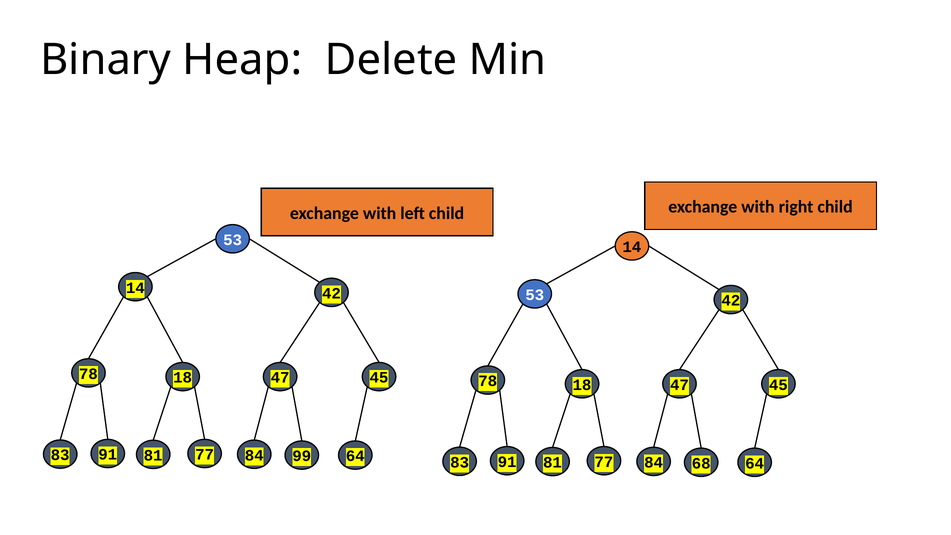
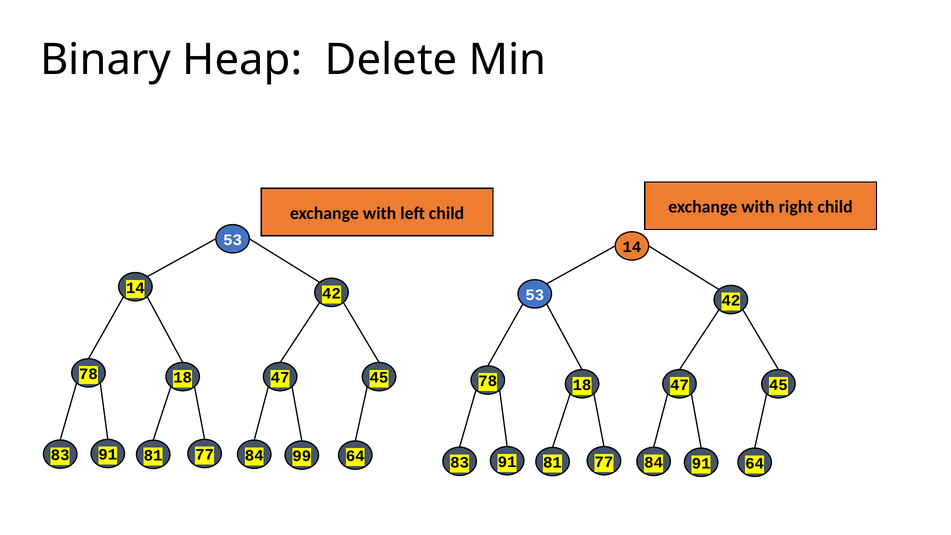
84 68: 68 -> 91
